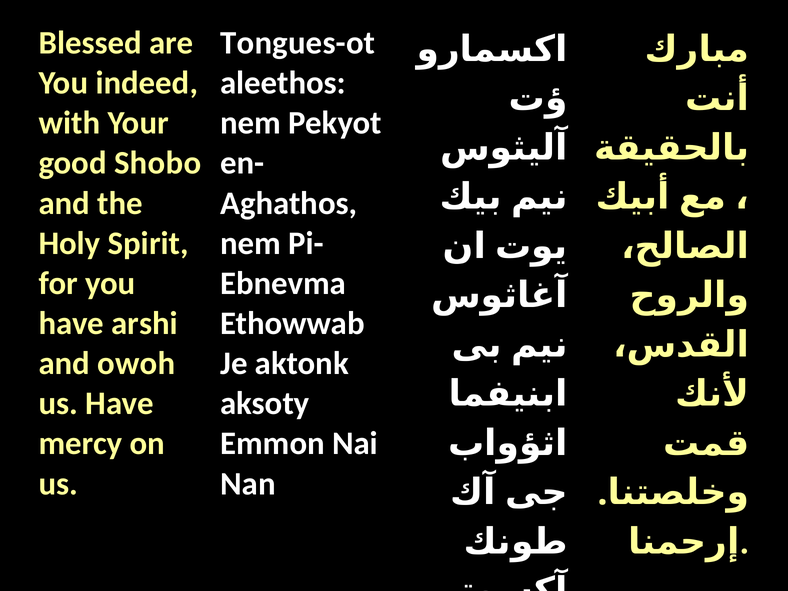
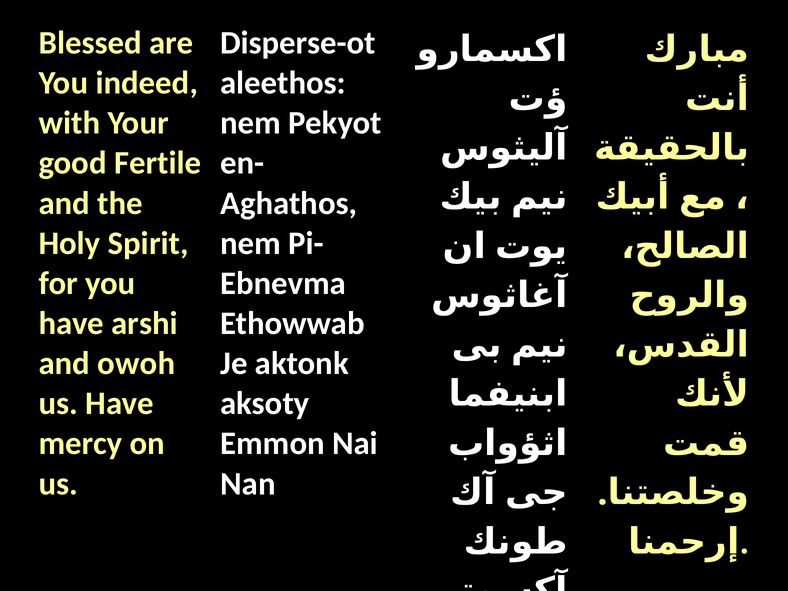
Tongues-ot: Tongues-ot -> Disperse-ot
Shobo: Shobo -> Fertile
